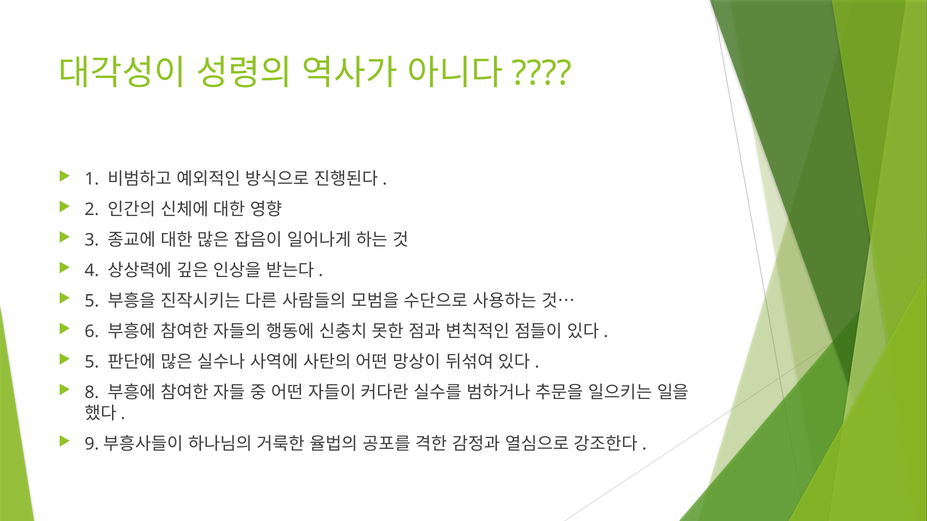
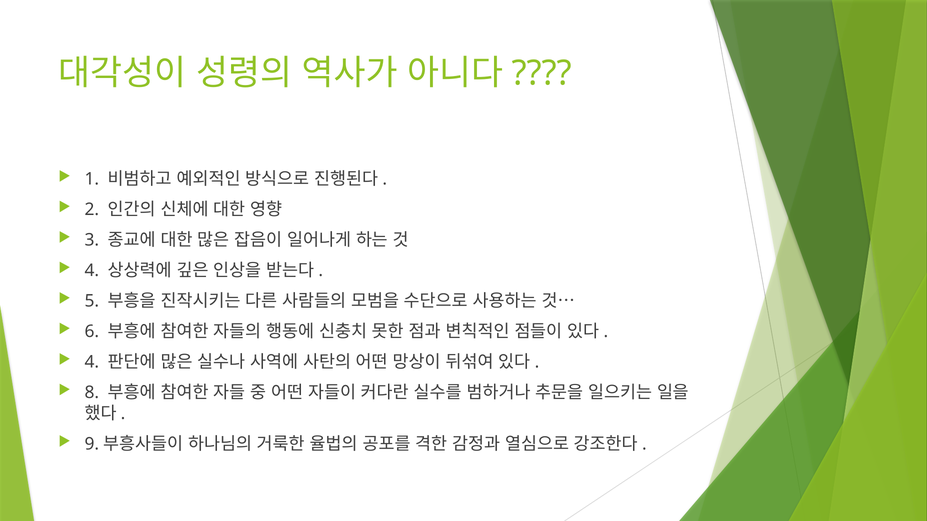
5 at (92, 363): 5 -> 4
